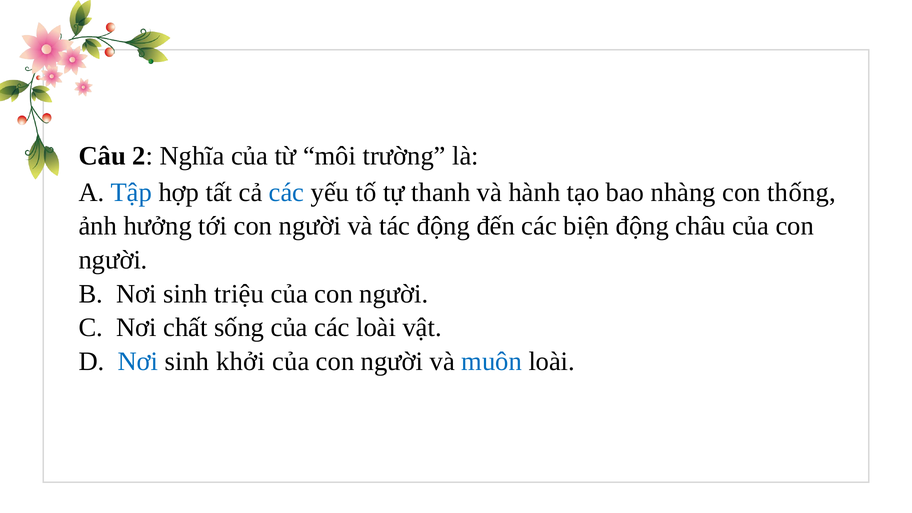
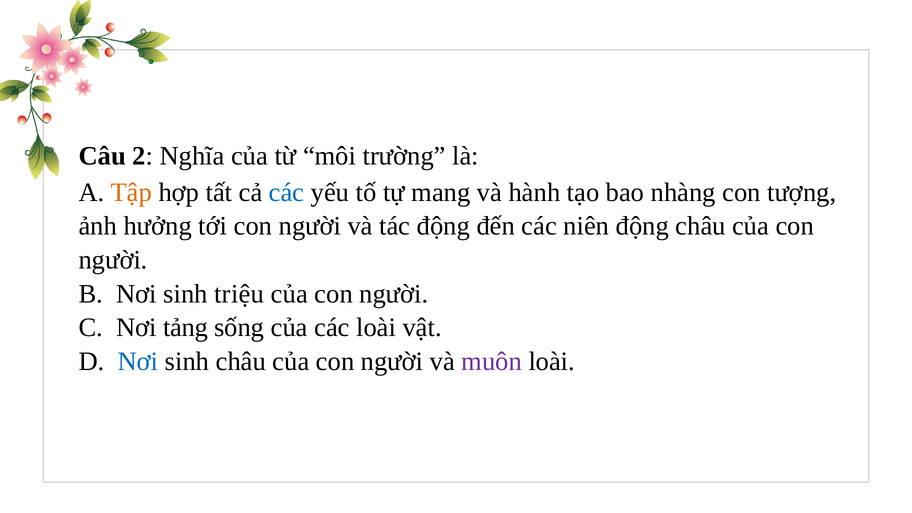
Tập colour: blue -> orange
thanh: thanh -> mang
thống: thống -> tượng
biện: biện -> niên
chất: chất -> tảng
sinh khởi: khởi -> châu
muôn colour: blue -> purple
